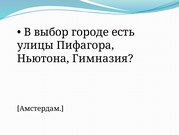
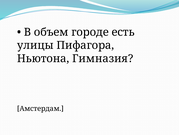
выбор: выбор -> объем
